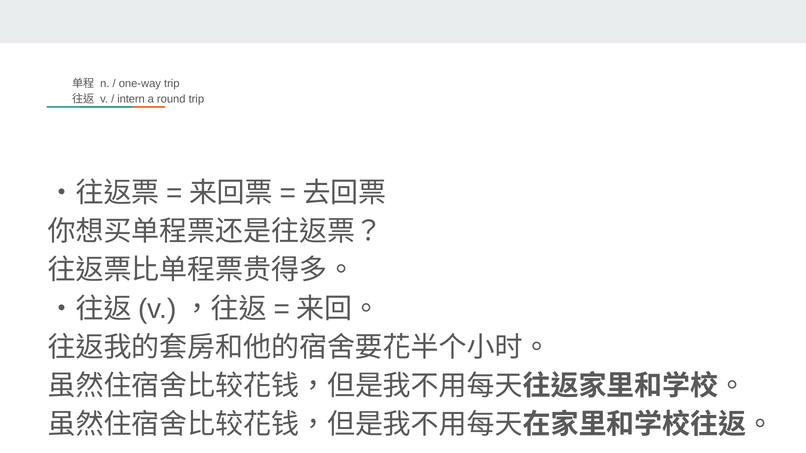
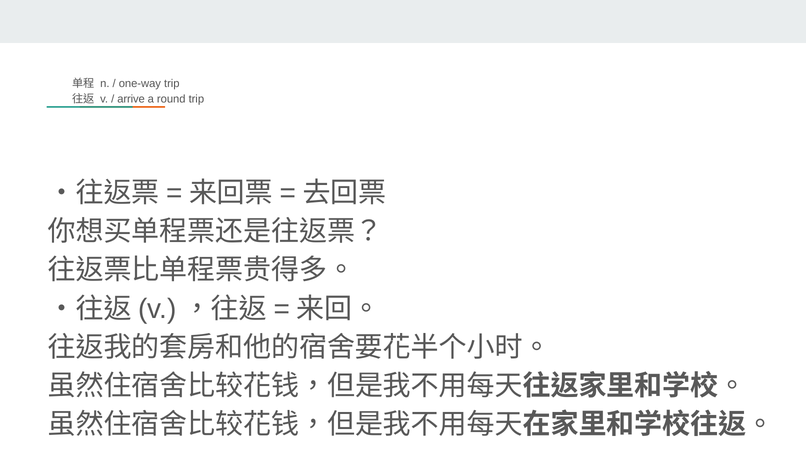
intern: intern -> arrive
